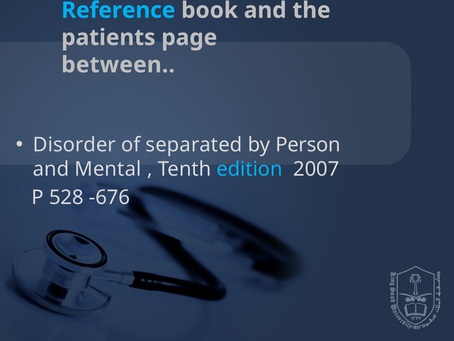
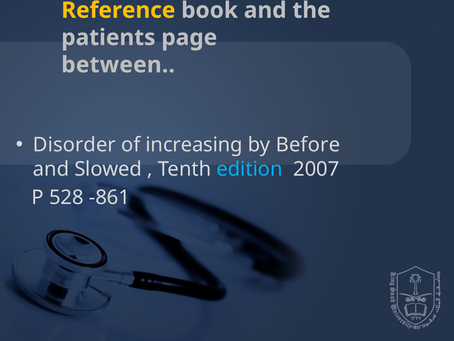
Reference colour: light blue -> yellow
separated: separated -> increasing
Person: Person -> Before
Mental: Mental -> Slowed
-676: -676 -> -861
